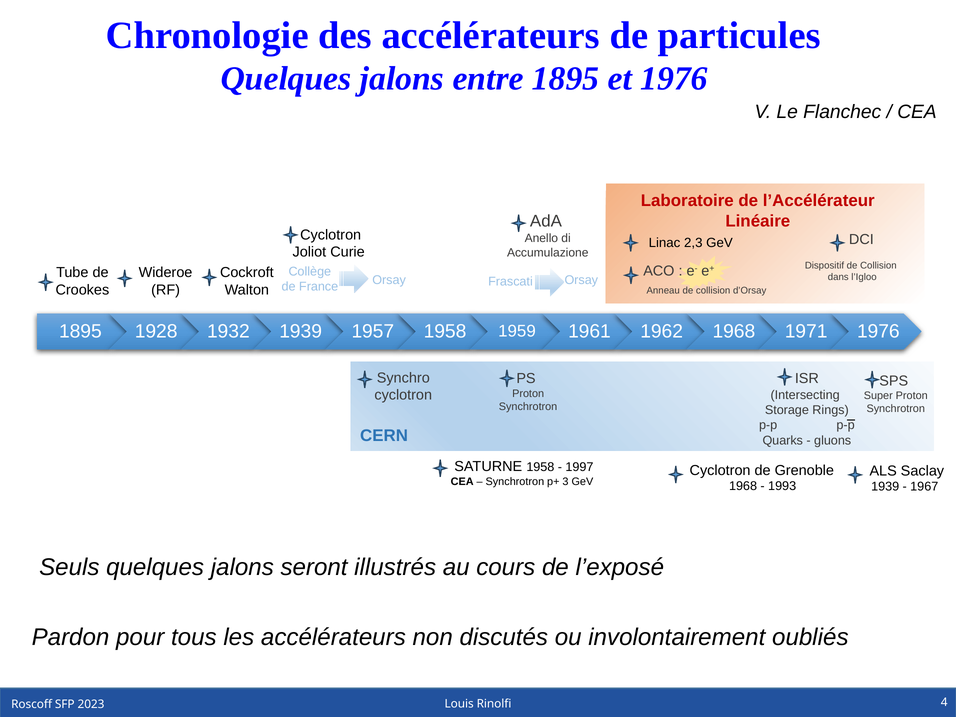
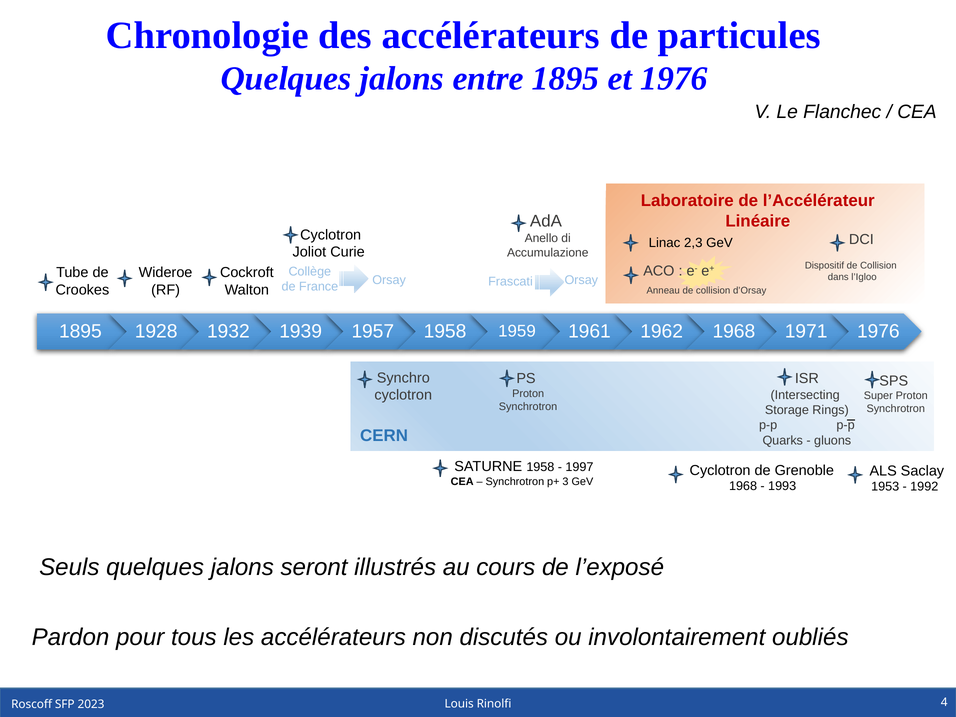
1939 at (885, 487): 1939 -> 1953
1967: 1967 -> 1992
